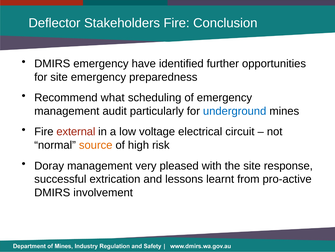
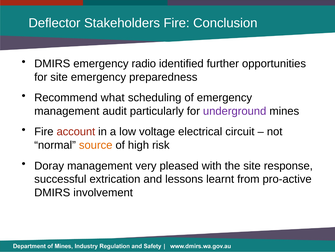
have: have -> radio
underground colour: blue -> purple
external: external -> account
